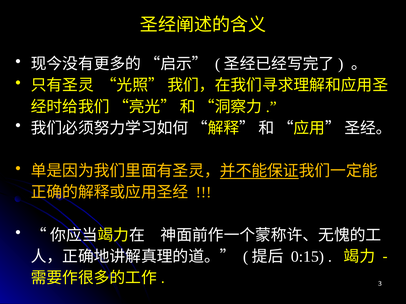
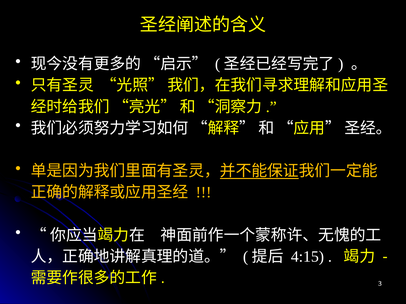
0:15: 0:15 -> 4:15
